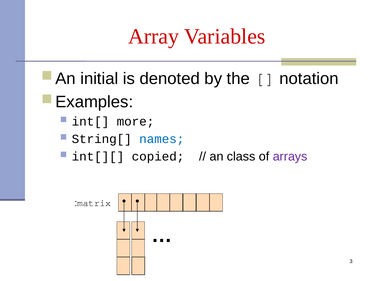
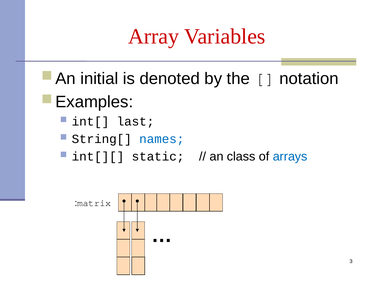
more: more -> last
copied: copied -> static
arrays colour: purple -> blue
